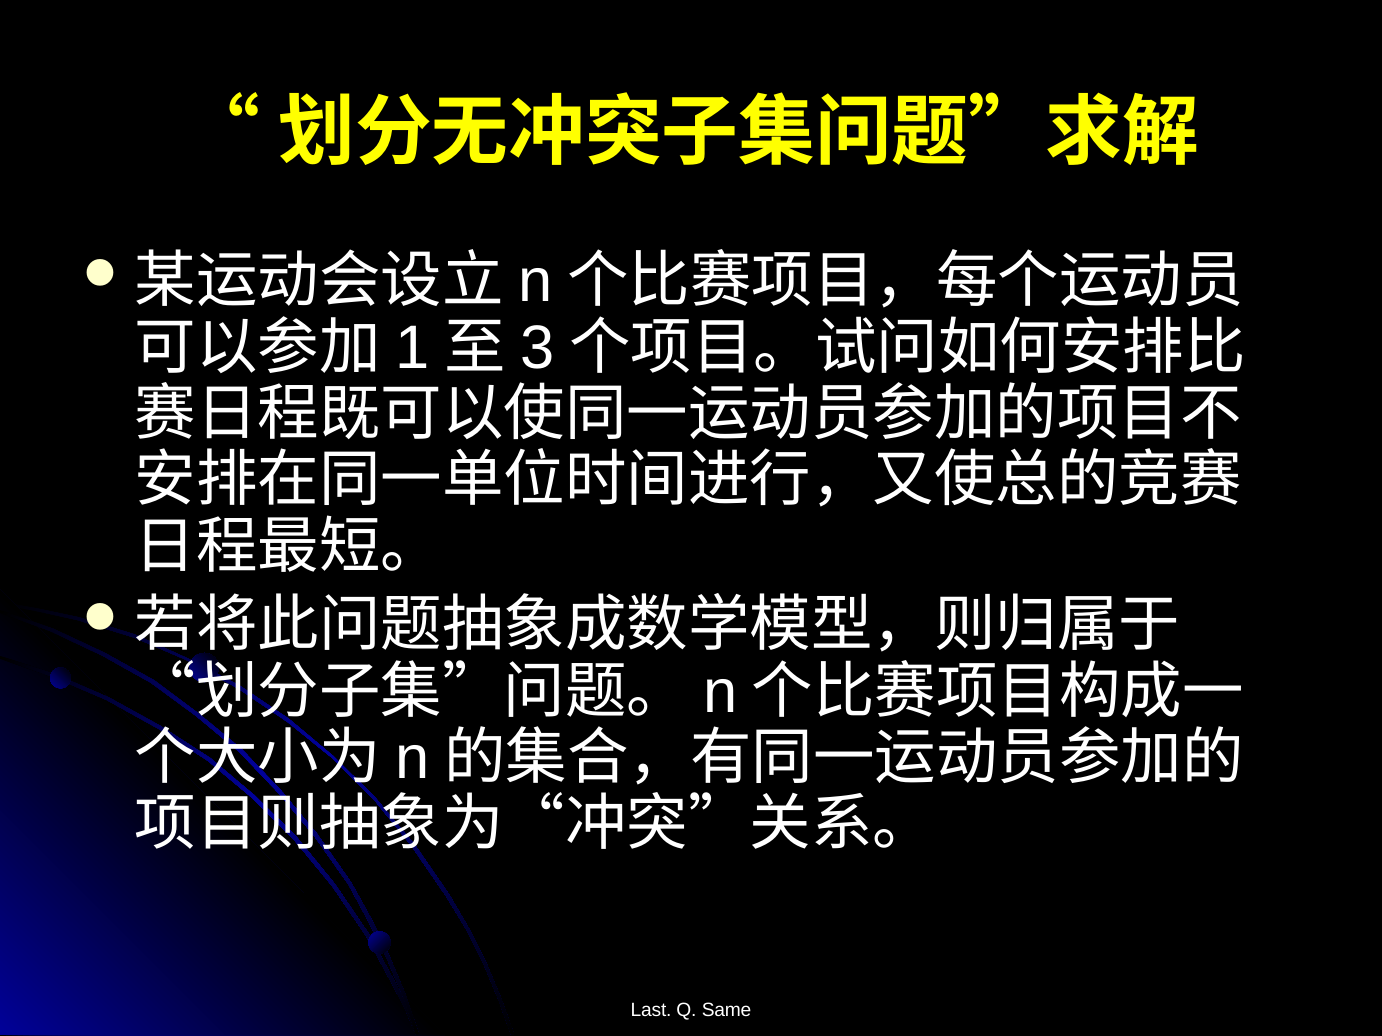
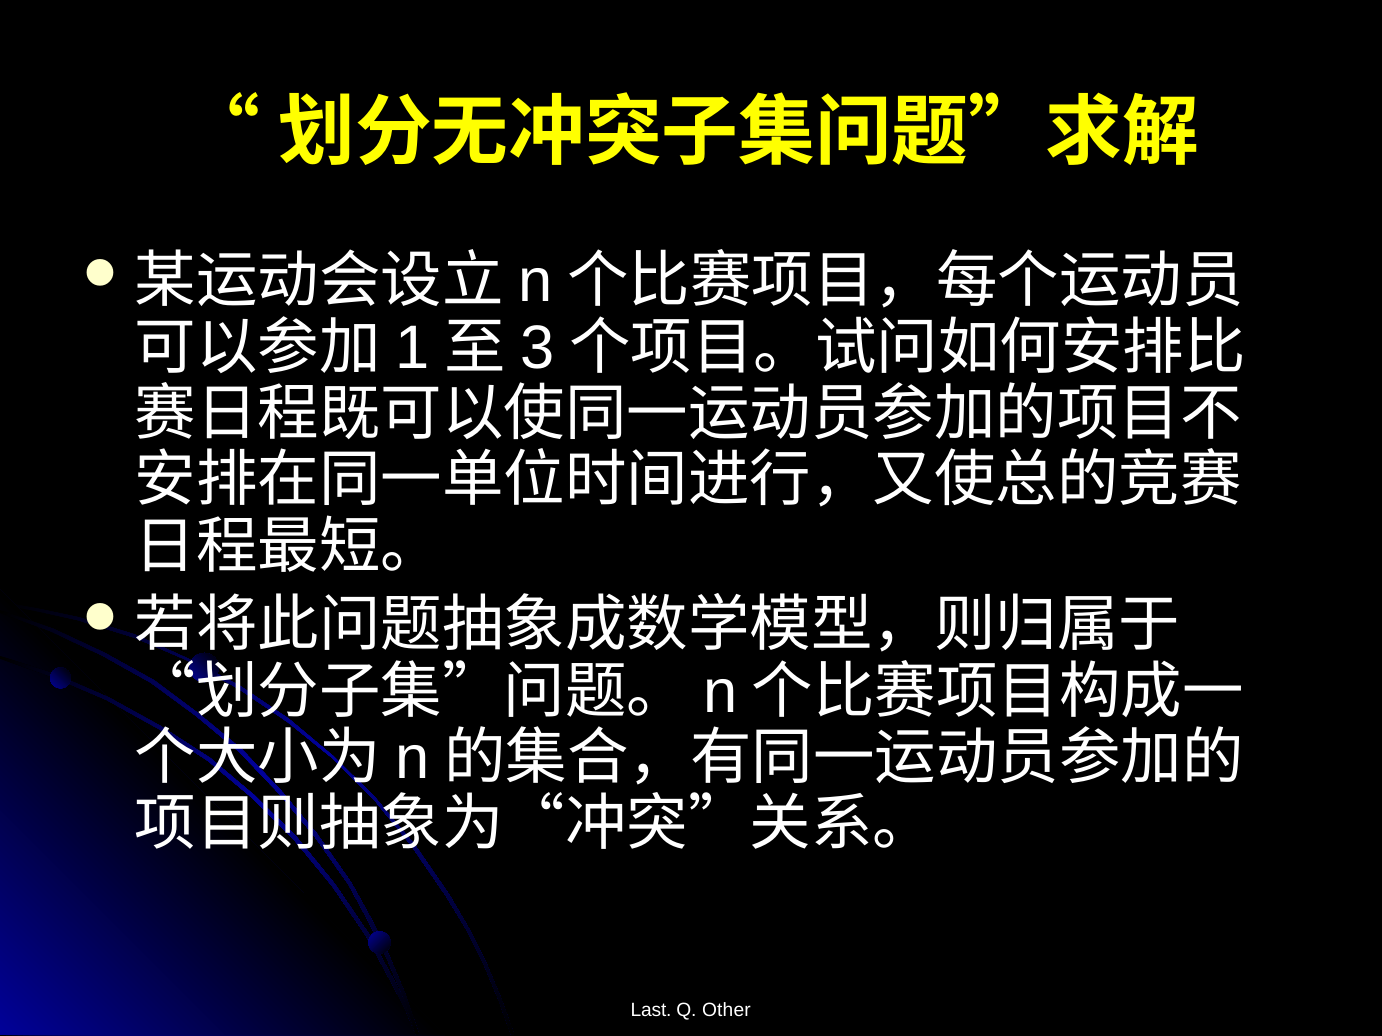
Same: Same -> Other
